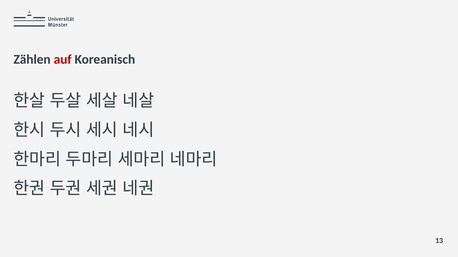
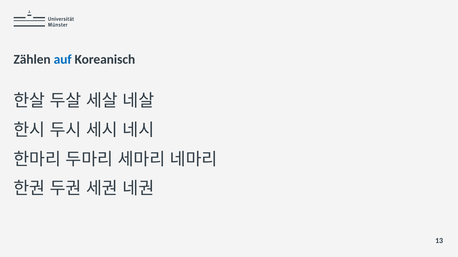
auf colour: red -> blue
